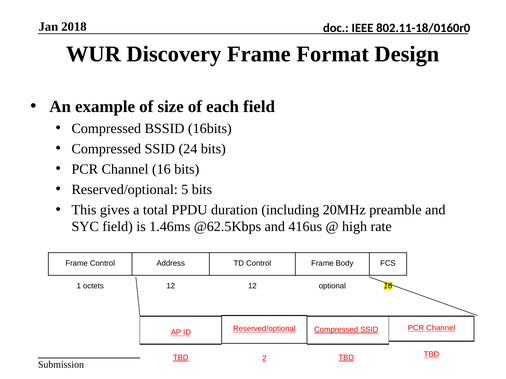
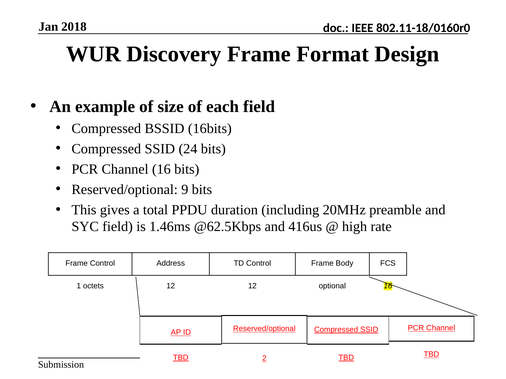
5: 5 -> 9
